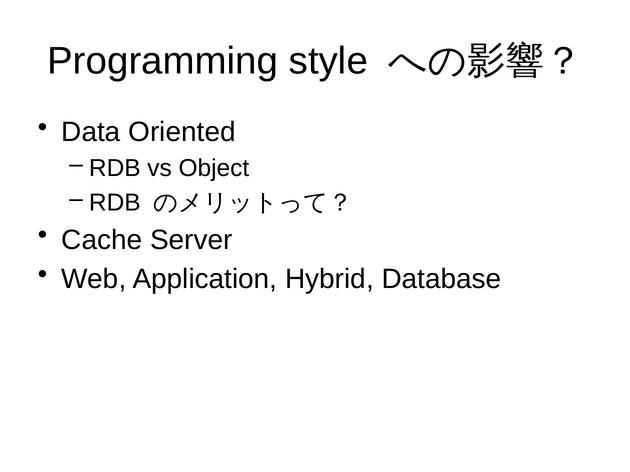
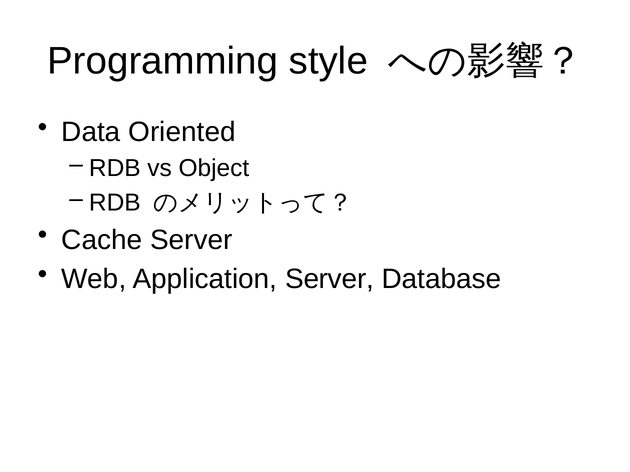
Application Hybrid: Hybrid -> Server
